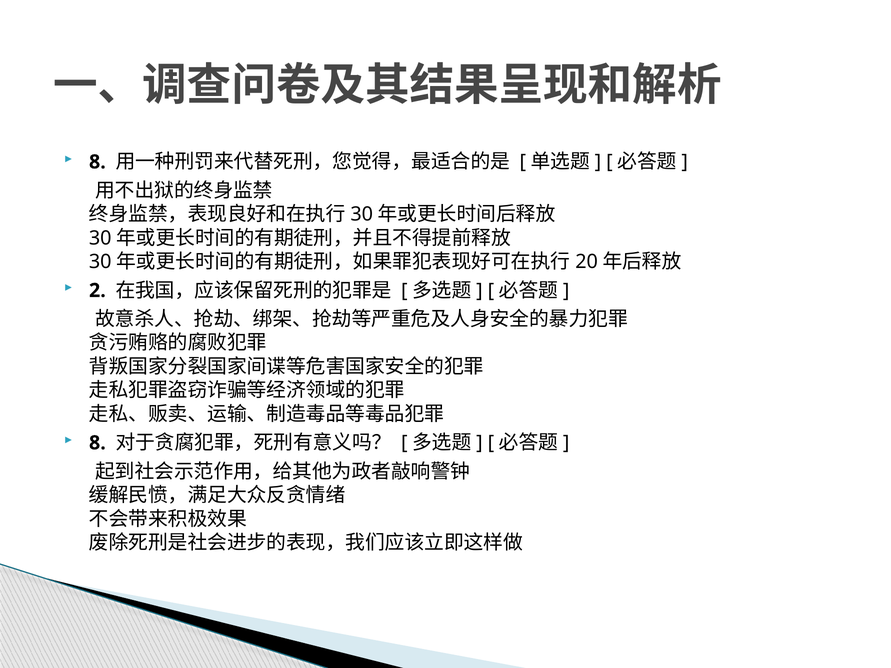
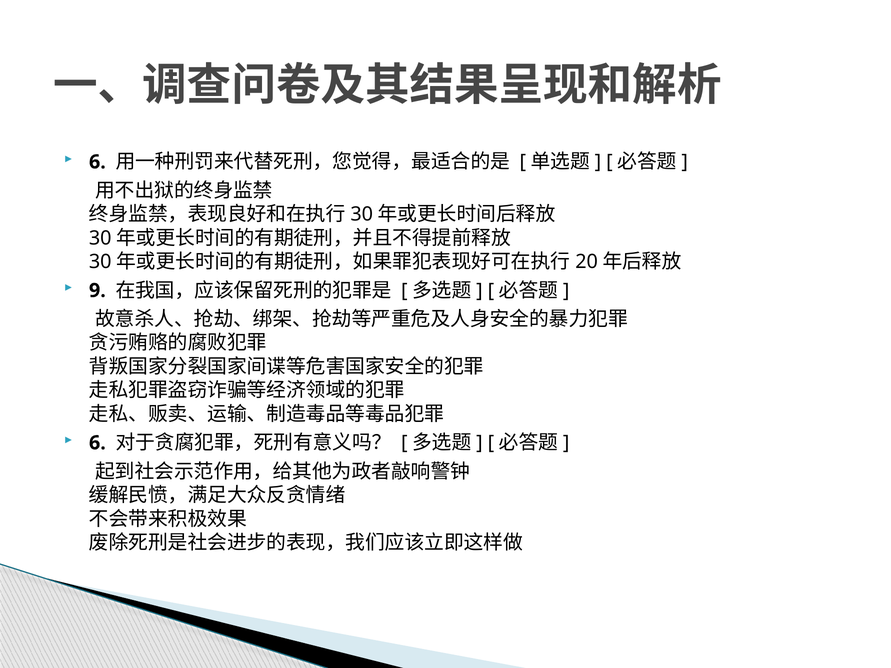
8 at (97, 162): 8 -> 6
2: 2 -> 9
8 at (97, 443): 8 -> 6
